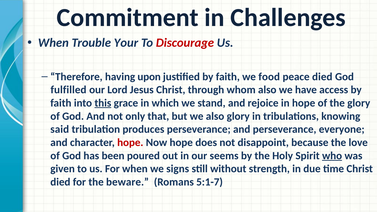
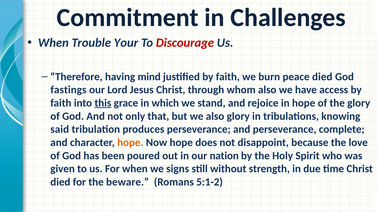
upon: upon -> mind
food: food -> burn
fulfilled: fulfilled -> fastings
everyone: everyone -> complete
hope at (130, 142) colour: red -> orange
seems: seems -> nation
who underline: present -> none
5:1-7: 5:1-7 -> 5:1-2
